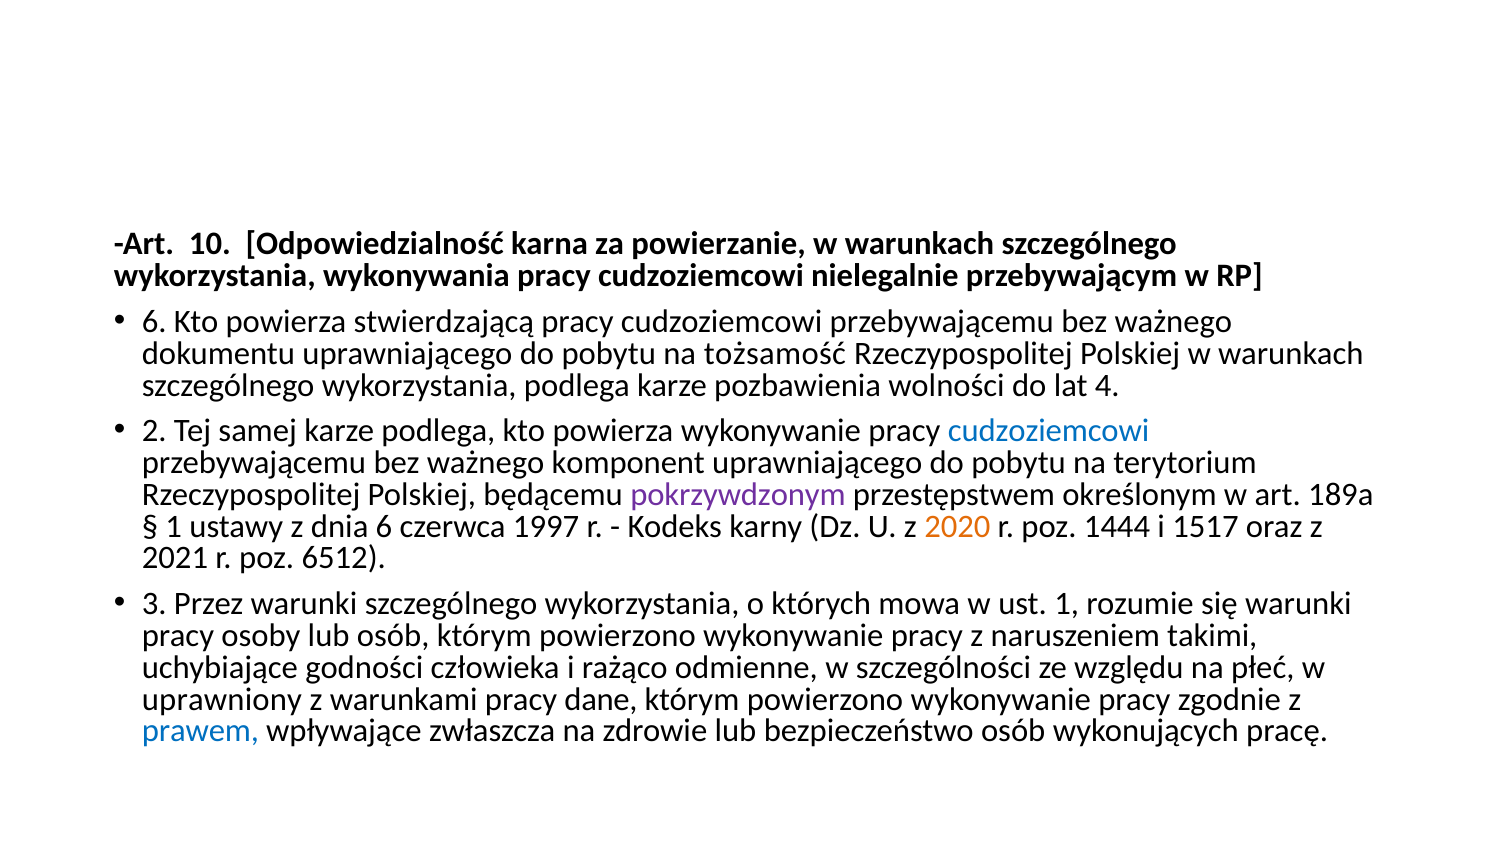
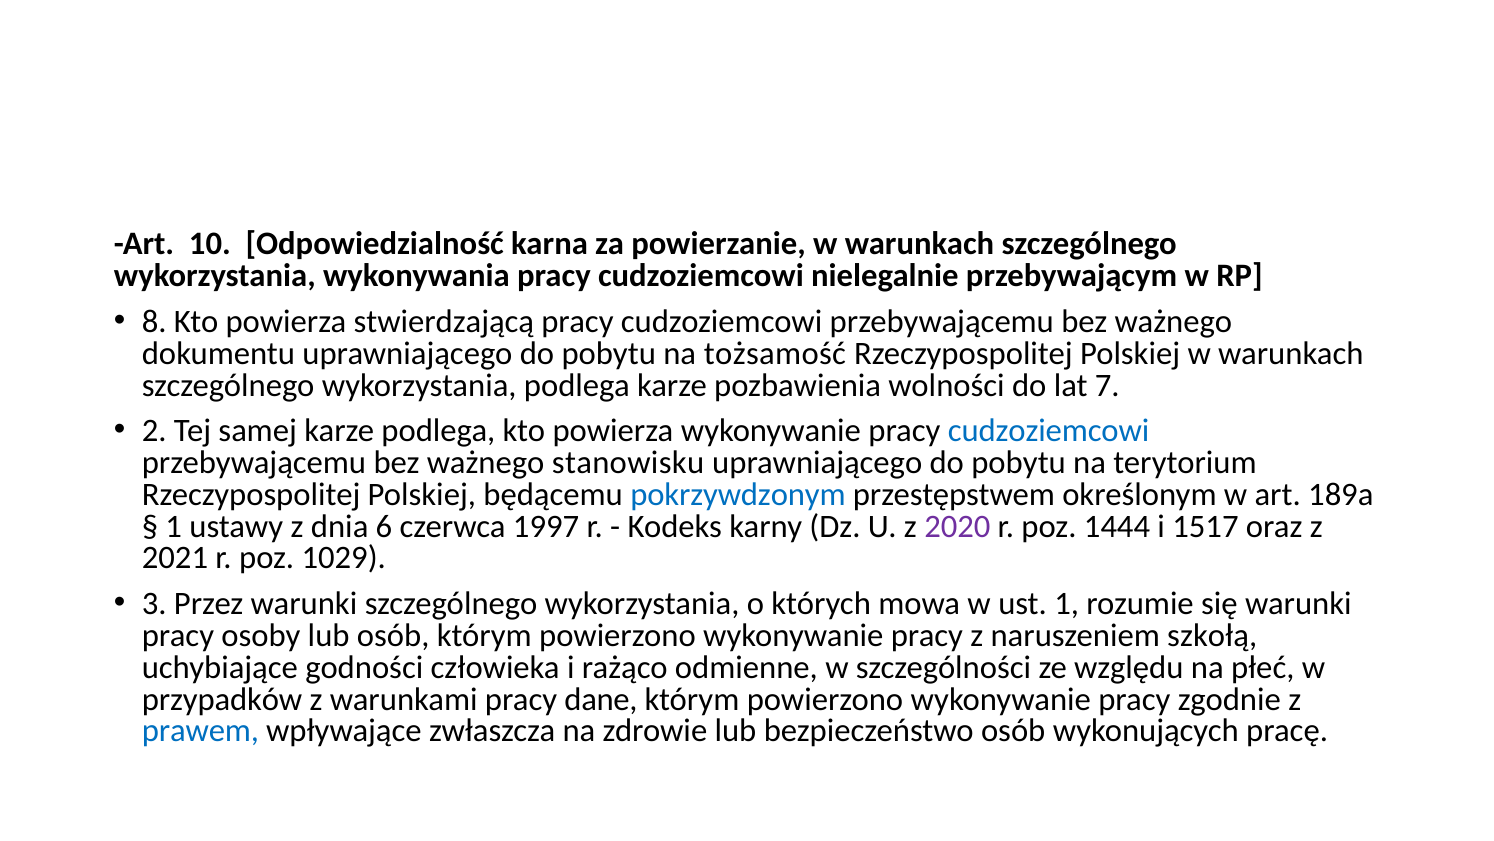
6 at (154, 321): 6 -> 8
4: 4 -> 7
komponent: komponent -> stanowisku
pokrzywdzonym colour: purple -> blue
2020 colour: orange -> purple
6512: 6512 -> 1029
takimi: takimi -> szkołą
uprawniony: uprawniony -> przypadków
